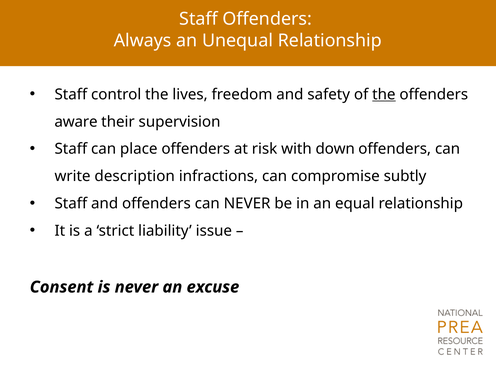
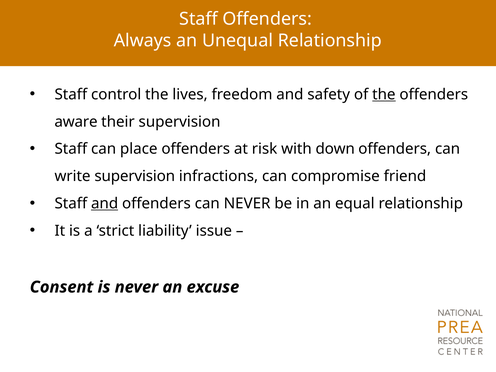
write description: description -> supervision
subtly: subtly -> friend
and at (105, 204) underline: none -> present
